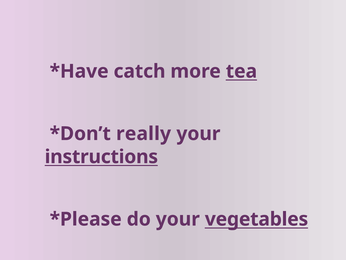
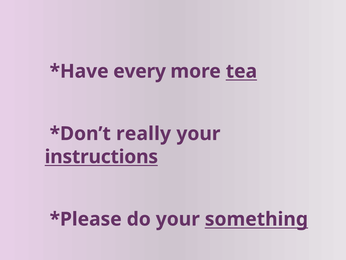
catch: catch -> every
vegetables: vegetables -> something
